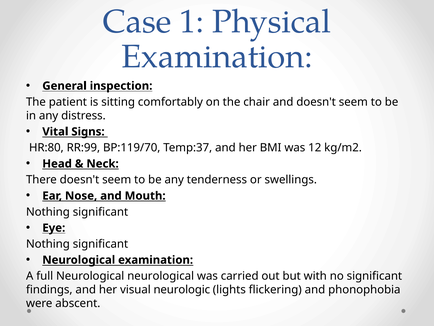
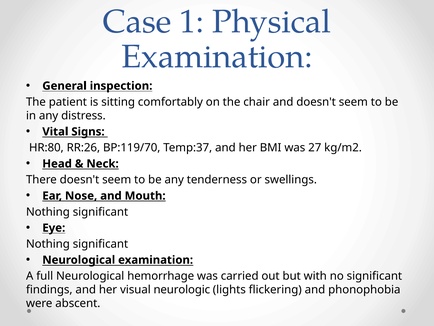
RR:99: RR:99 -> RR:26
12: 12 -> 27
Neurological neurological: neurological -> hemorrhage
